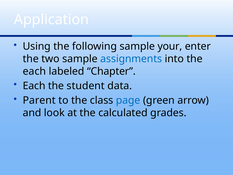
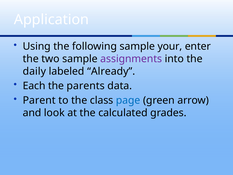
assignments colour: blue -> purple
each at (34, 71): each -> daily
Chapter: Chapter -> Already
student: student -> parents
